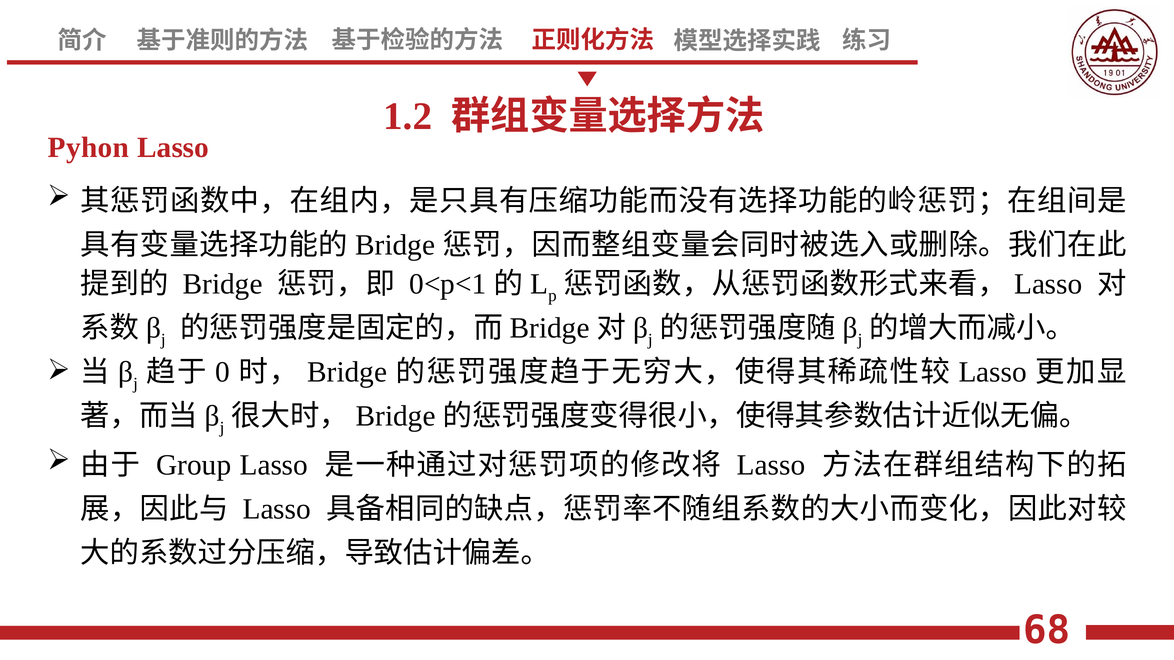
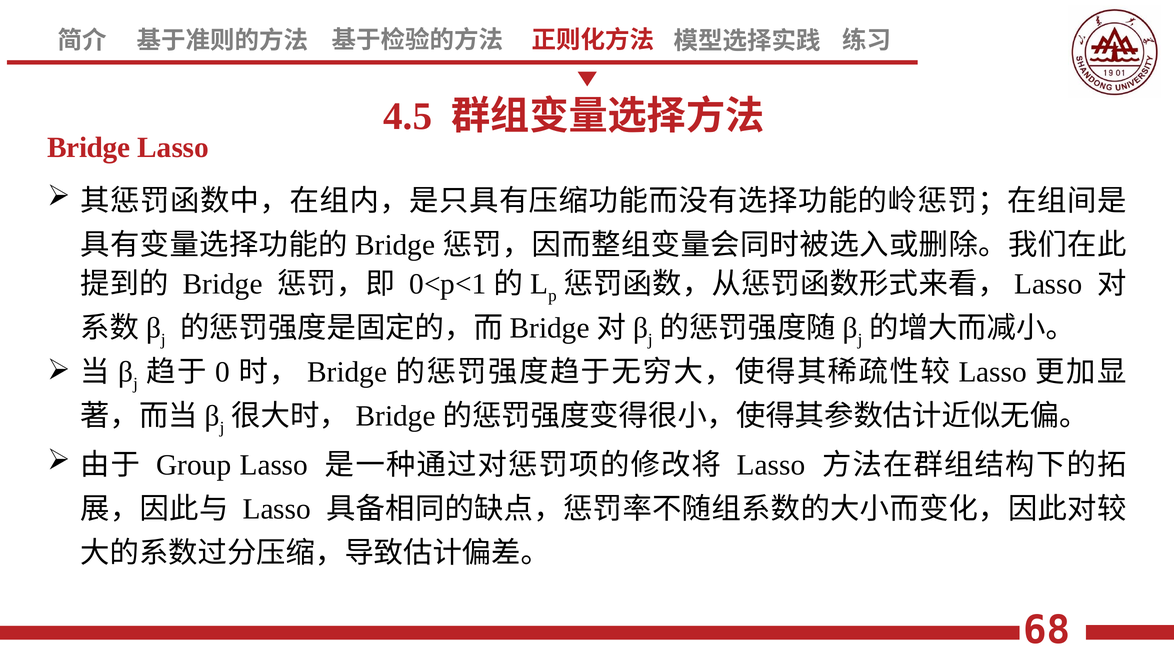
1.2: 1.2 -> 4.5
Pyhon at (88, 148): Pyhon -> Bridge
